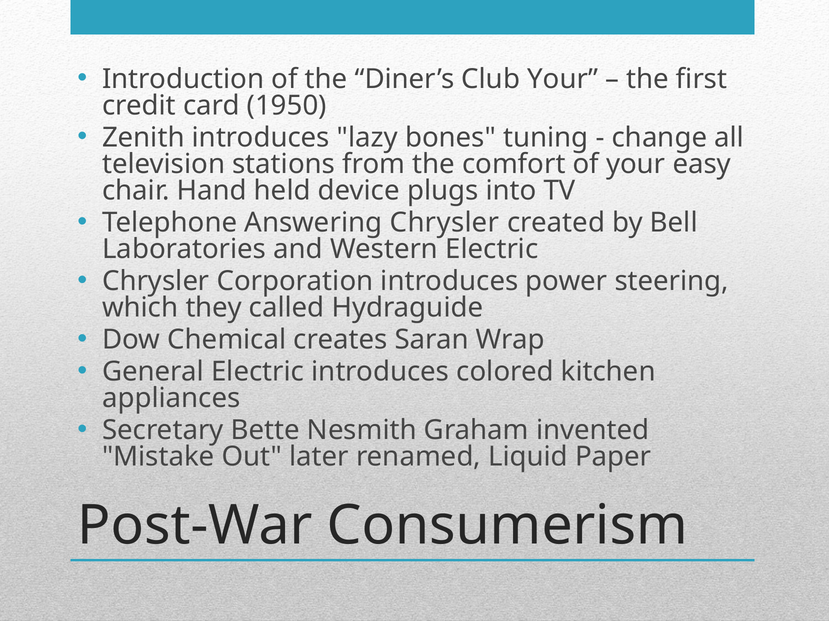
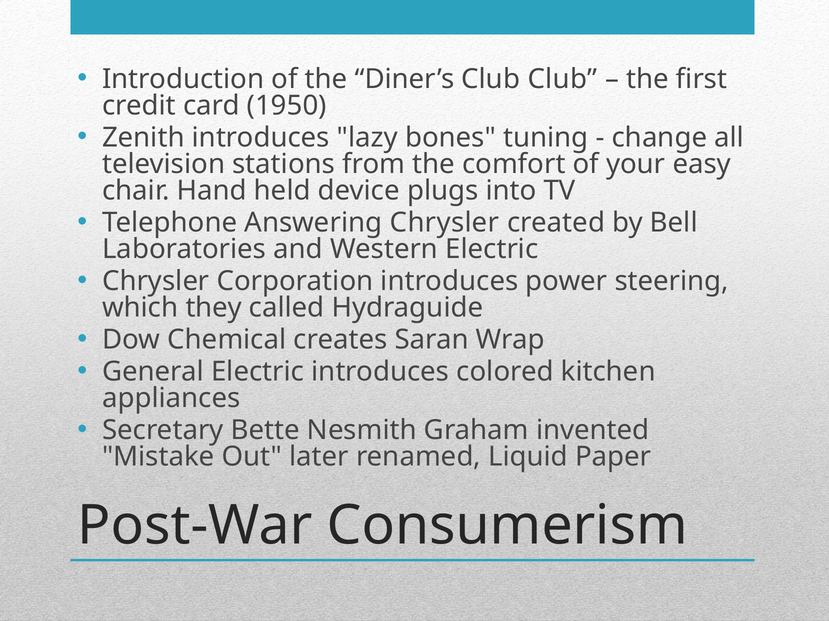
Club Your: Your -> Club
